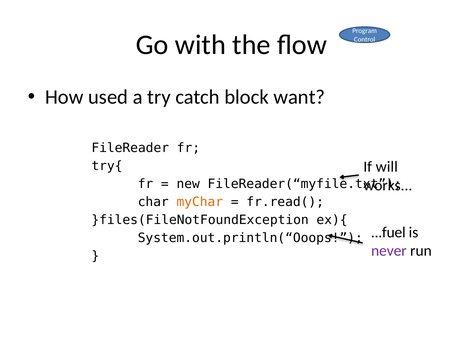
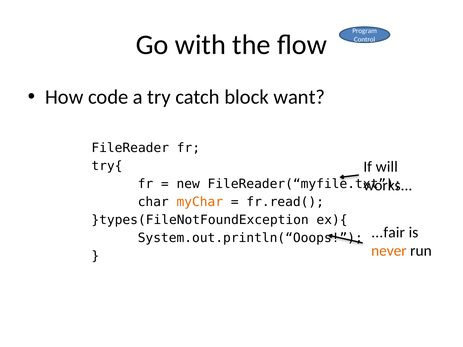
used: used -> code
}files(FileNotFoundException: }files(FileNotFoundException -> }types(FileNotFoundException
...fuel: ...fuel -> ...fair
never colour: purple -> orange
